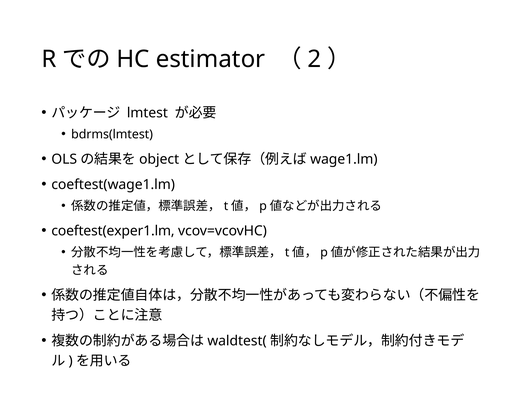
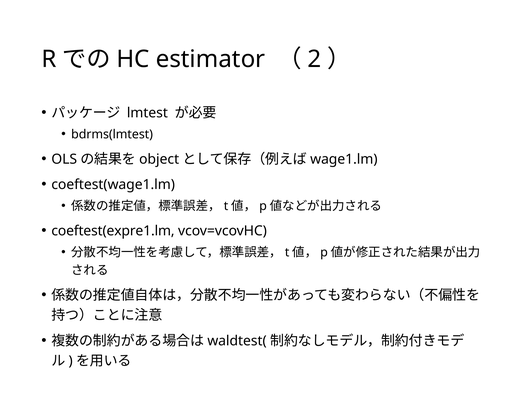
coeftest(exper1.lm: coeftest(exper1.lm -> coeftest(expre1.lm
